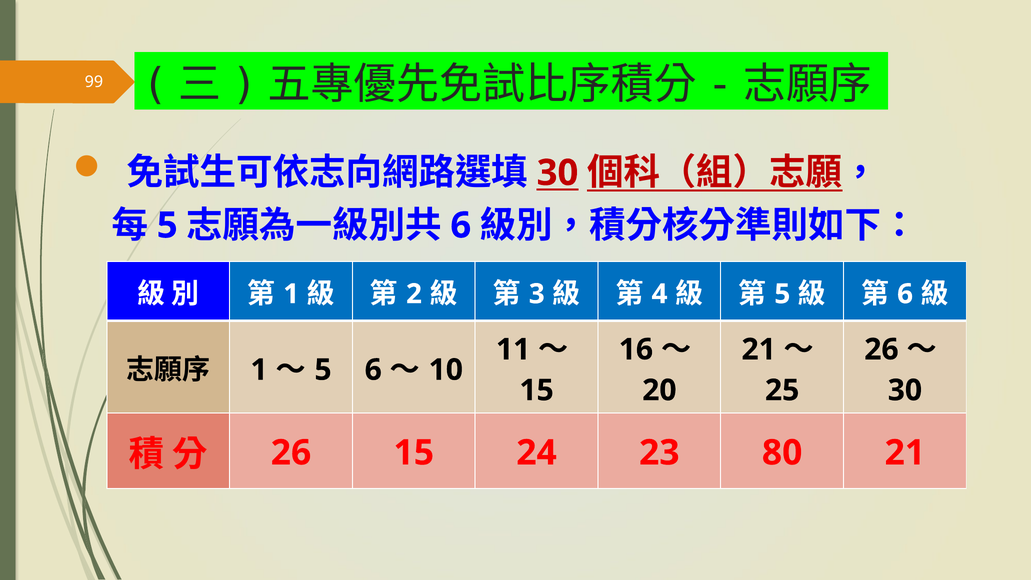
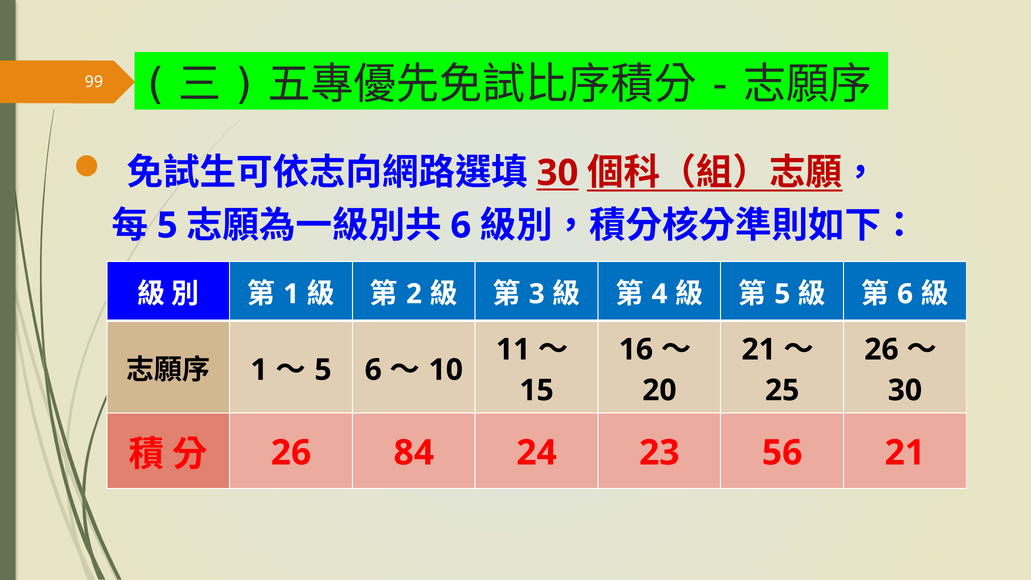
26 15: 15 -> 84
80: 80 -> 56
